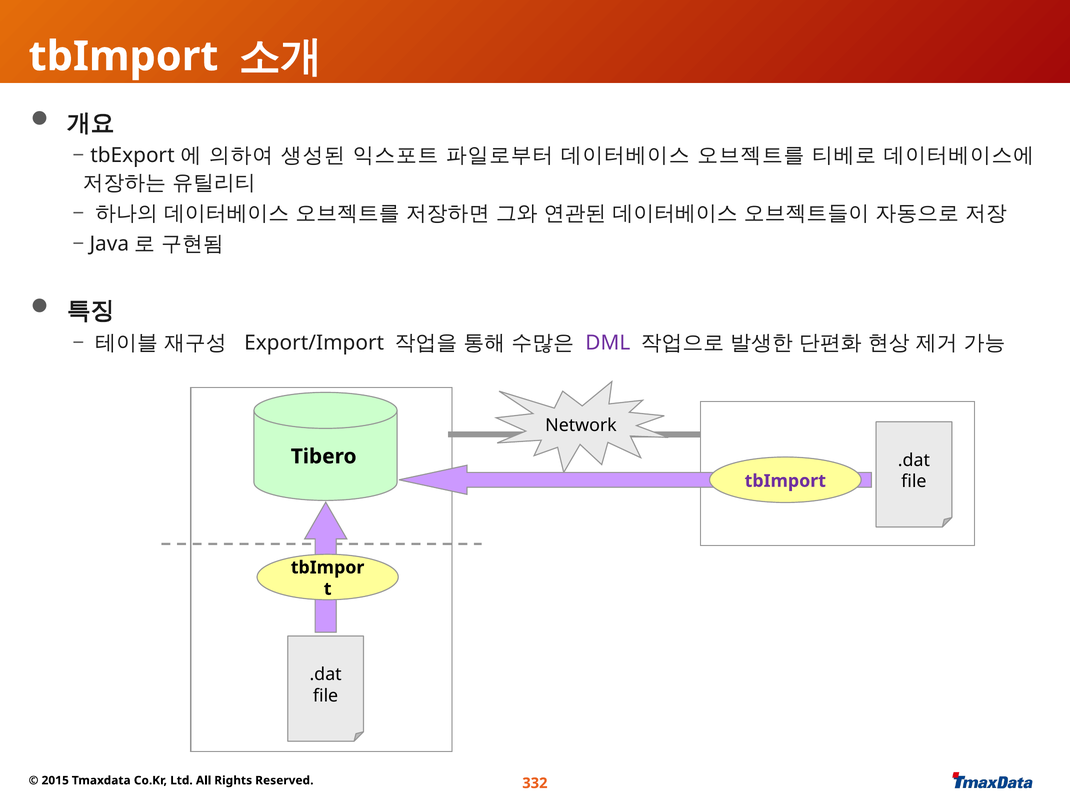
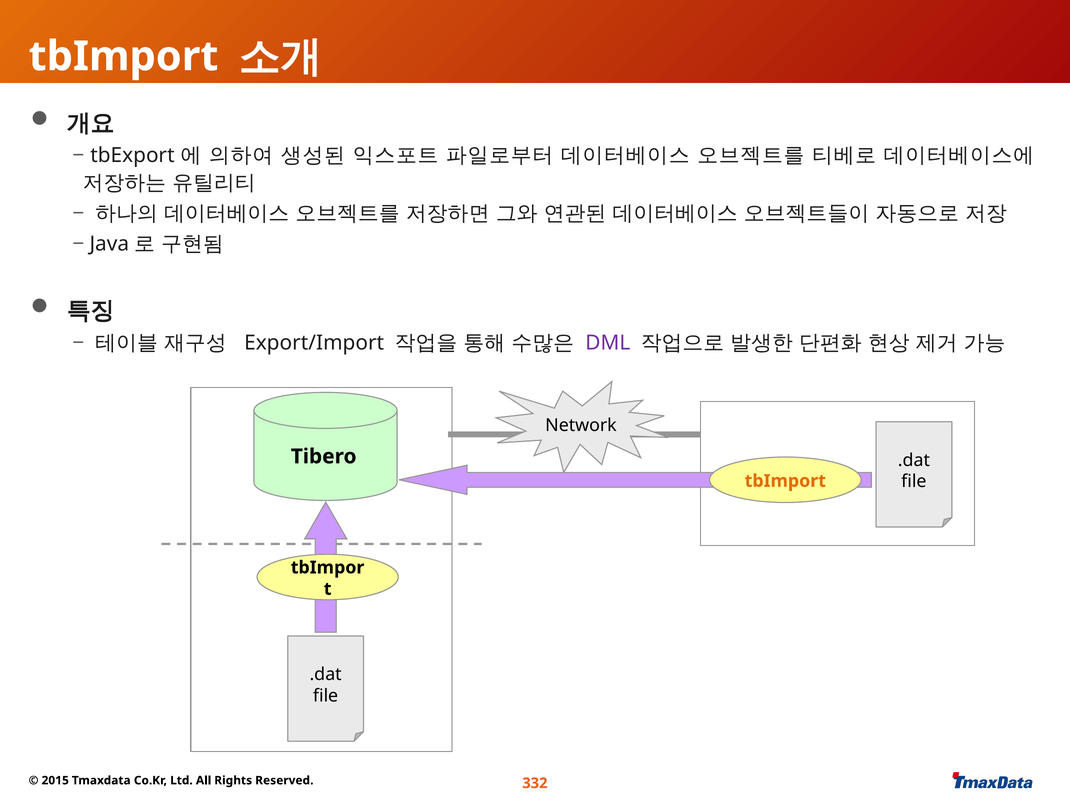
tbImport at (785, 481) colour: purple -> orange
